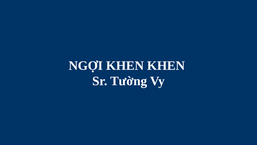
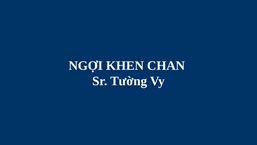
KHEN KHEN: KHEN -> CHAN
